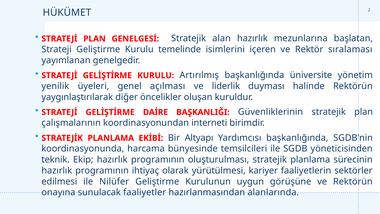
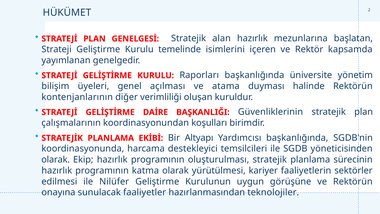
sıralaması: sıralaması -> kapsamda
Artırılmış: Artırılmış -> Raporları
yenilik: yenilik -> bilişim
liderlik: liderlik -> atama
yaygınlaştırılarak: yaygınlaştırılarak -> kontenjanlarının
öncelikler: öncelikler -> verimliliği
interneti: interneti -> koşulları
bünyesinde: bünyesinde -> destekleyici
teknik at (56, 159): teknik -> olarak
ihtiyaç: ihtiyaç -> katma
alanlarında: alanlarında -> teknolojiler
